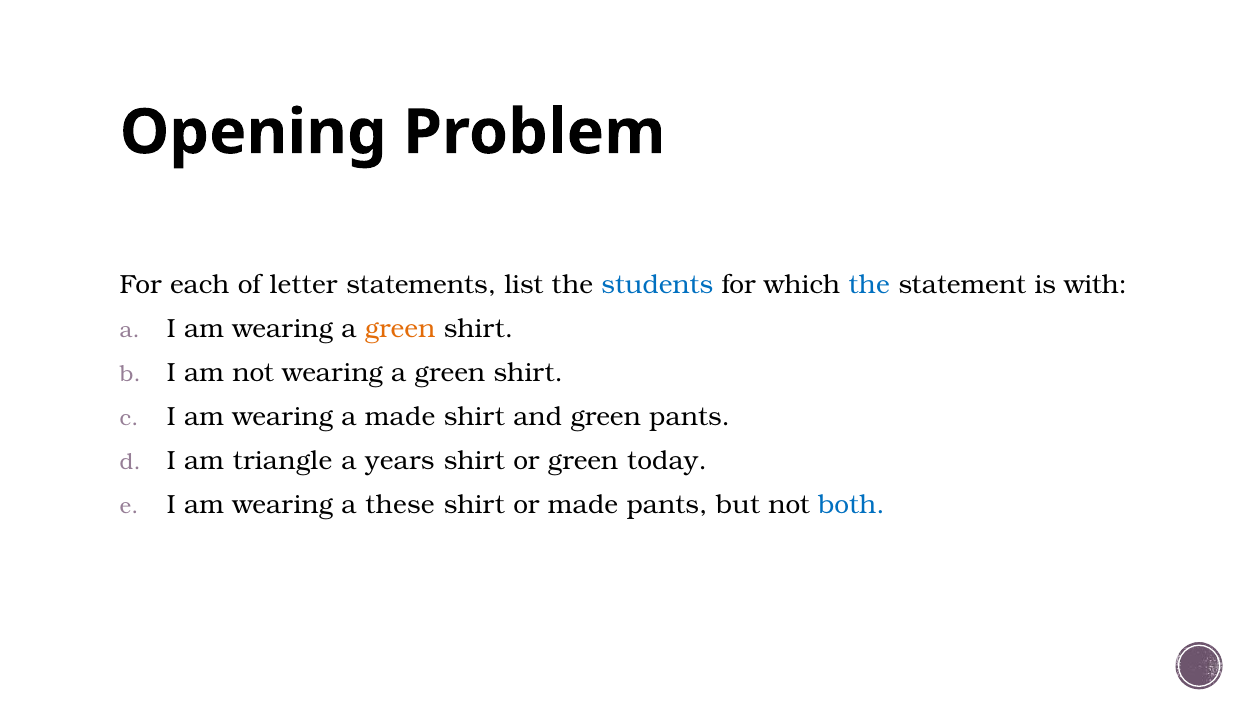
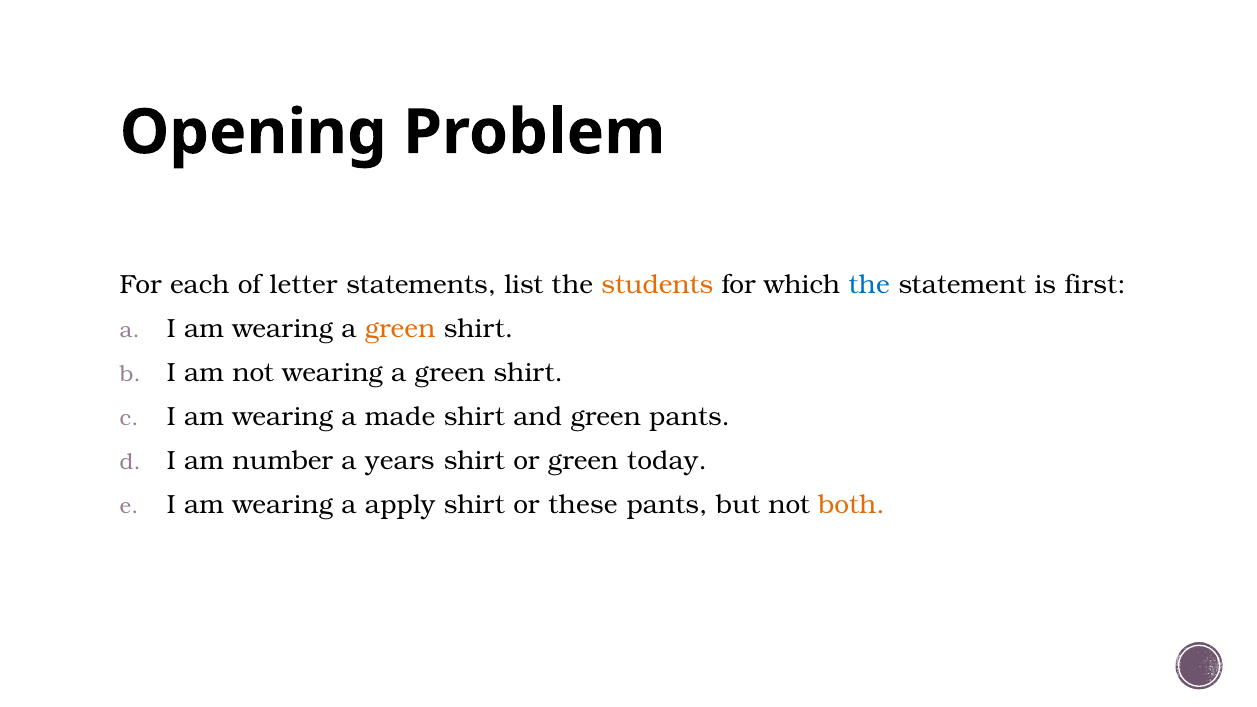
students colour: blue -> orange
with: with -> first
triangle: triangle -> number
these: these -> apply
or made: made -> these
both colour: blue -> orange
